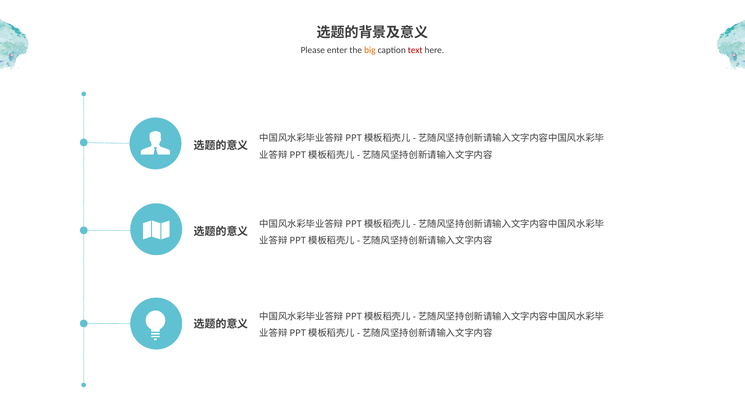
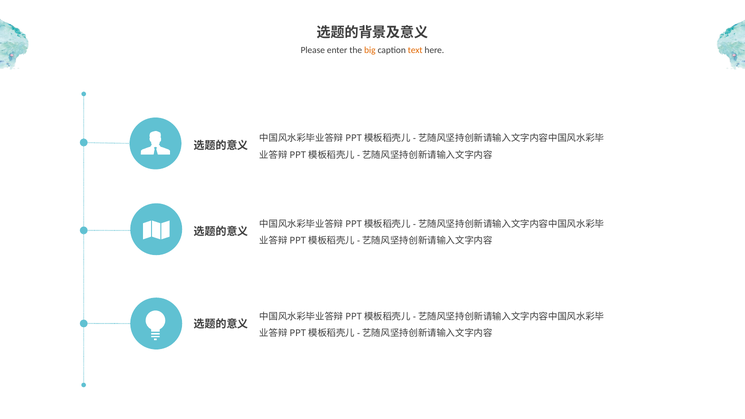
text colour: red -> orange
